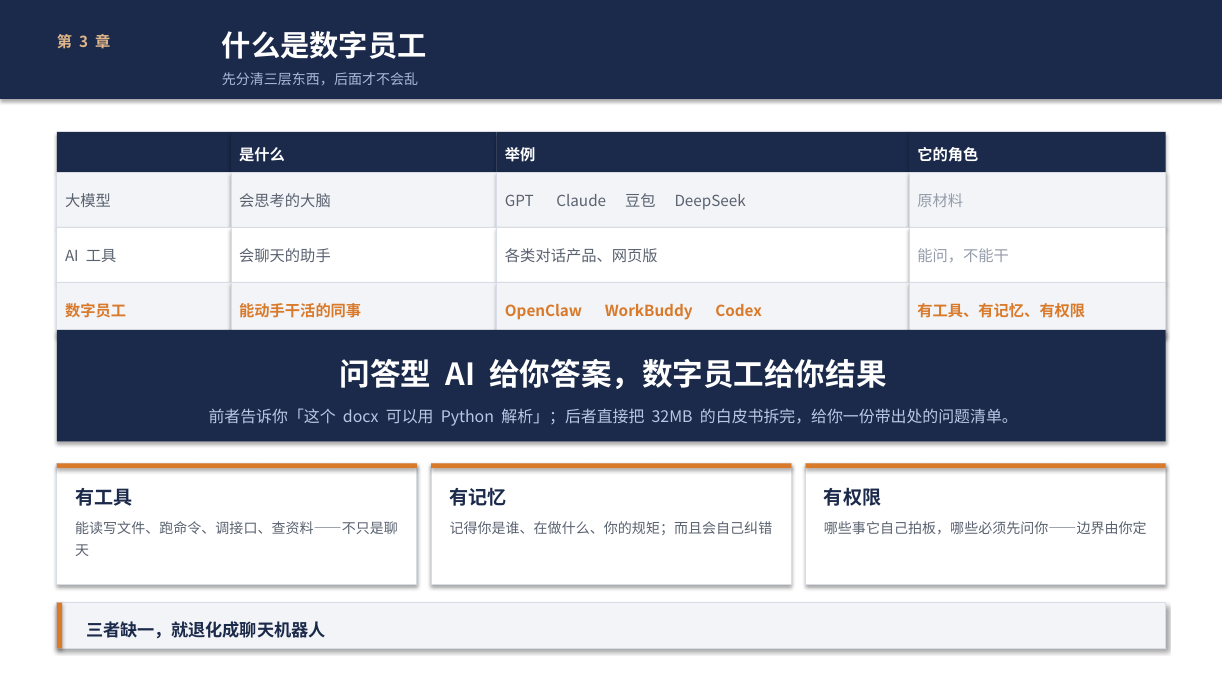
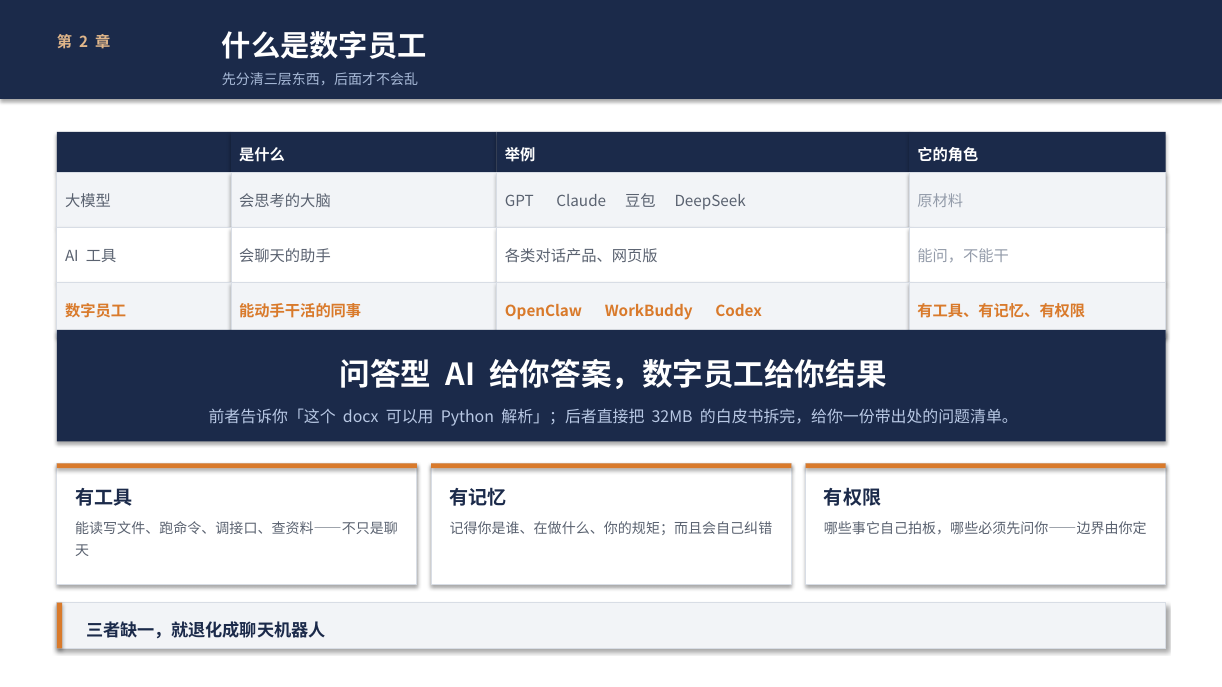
3: 3 -> 2
